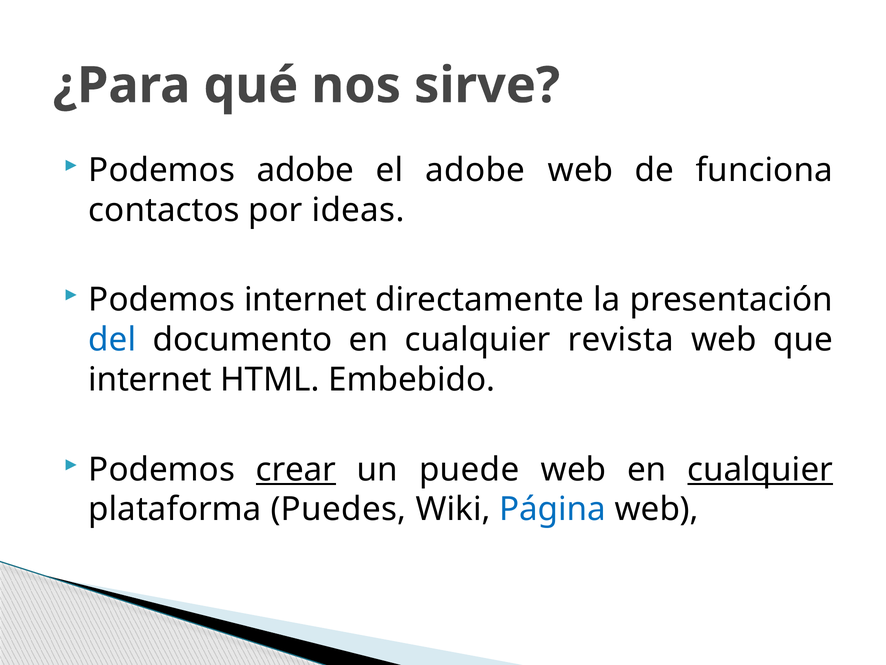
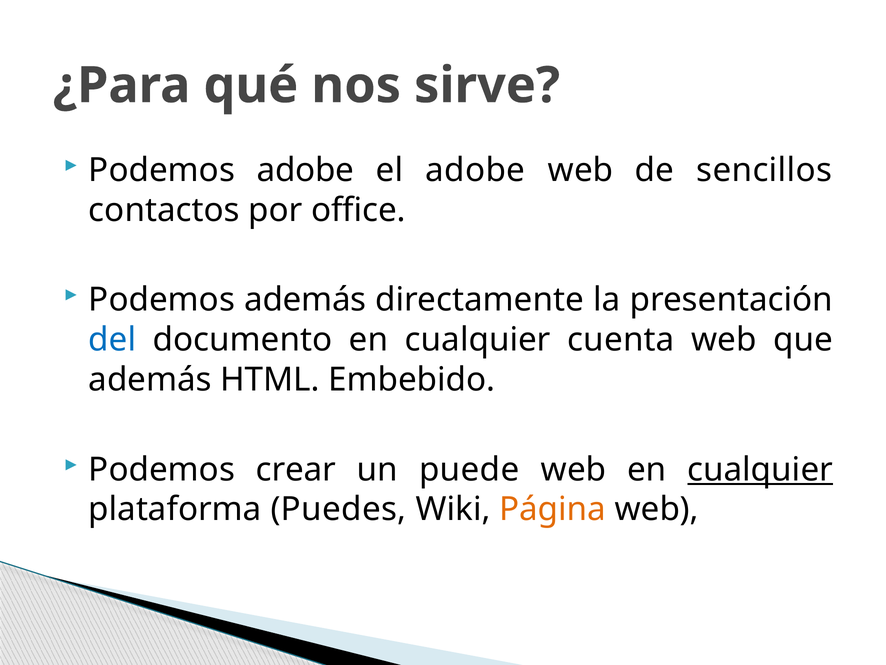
funciona: funciona -> sencillos
ideas: ideas -> office
Podemos internet: internet -> además
revista: revista -> cuenta
internet at (150, 380): internet -> además
crear underline: present -> none
Página colour: blue -> orange
